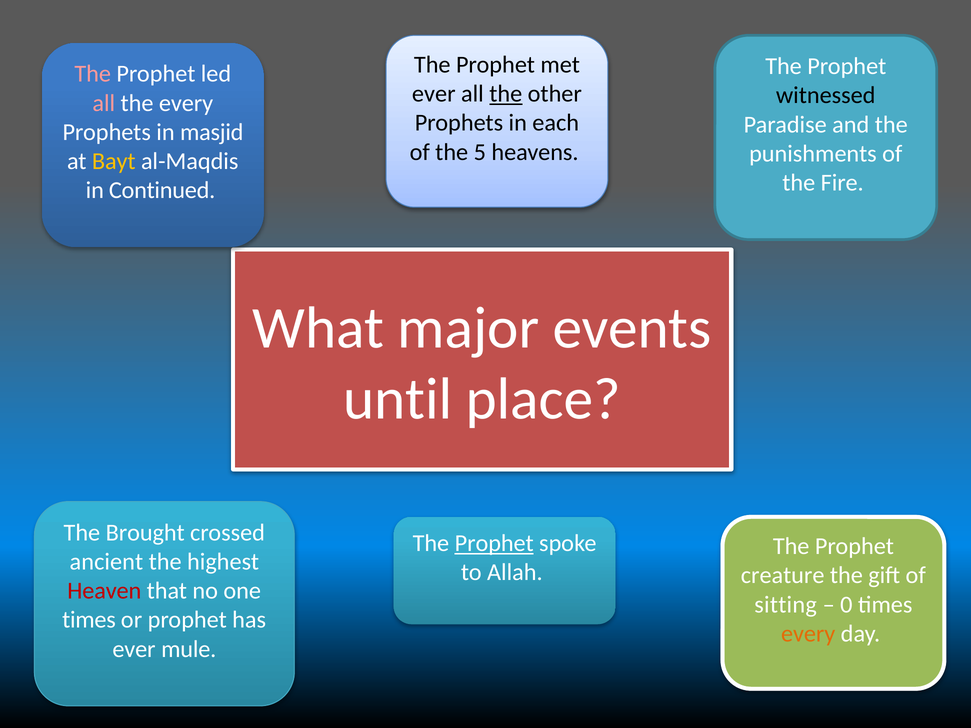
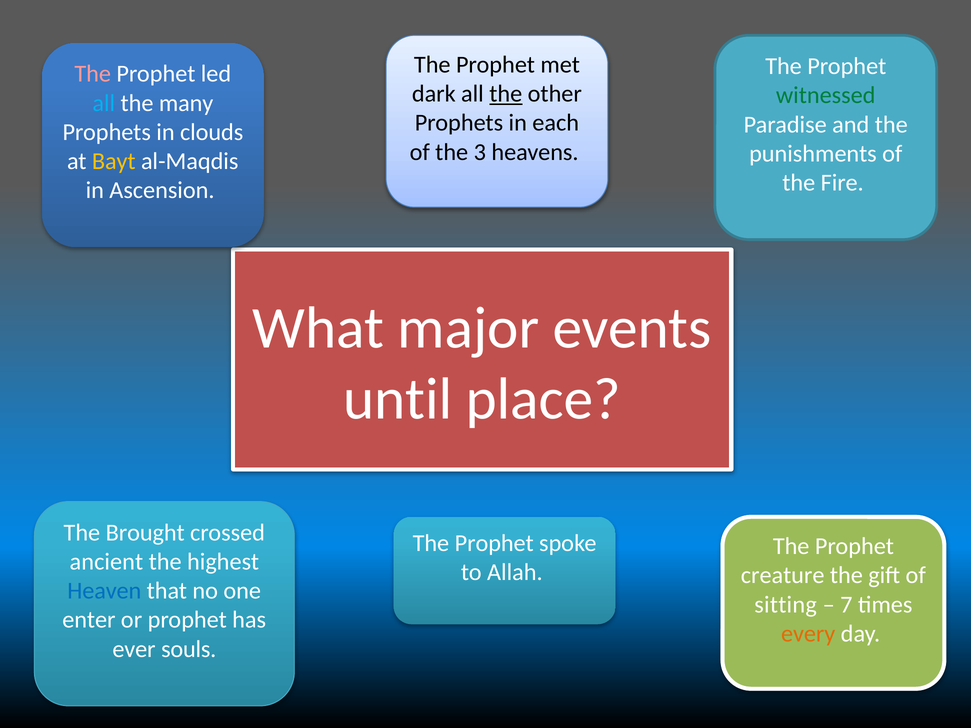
ever at (434, 94): ever -> dark
witnessed colour: black -> green
all at (104, 103) colour: pink -> light blue
the every: every -> many
masjid: masjid -> clouds
5: 5 -> 3
Continued: Continued -> Ascension
Prophet at (494, 543) underline: present -> none
Heaven colour: red -> blue
0: 0 -> 7
times at (89, 620): times -> enter
mule: mule -> souls
